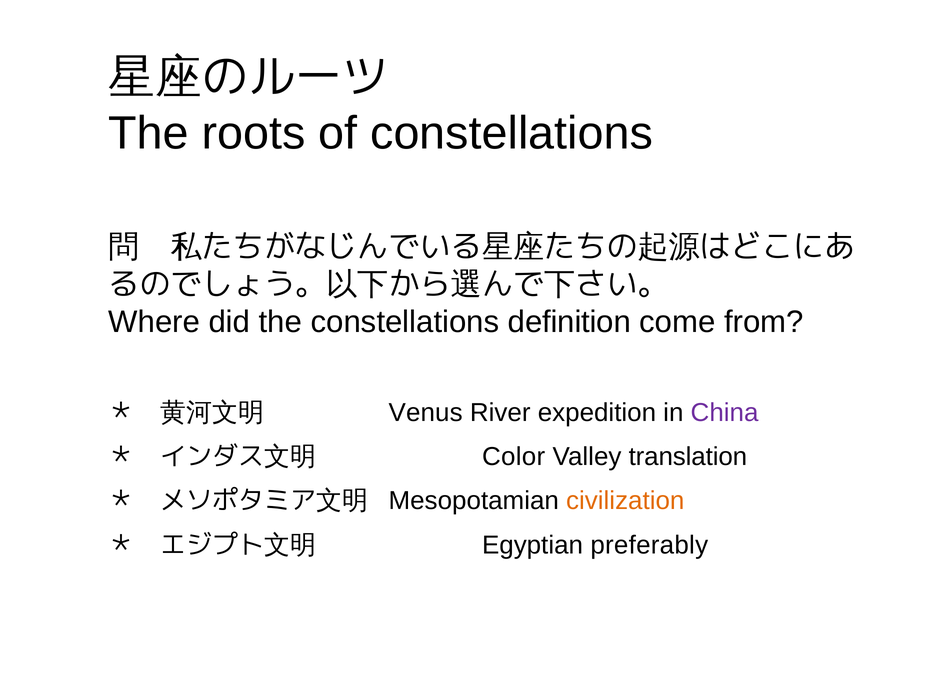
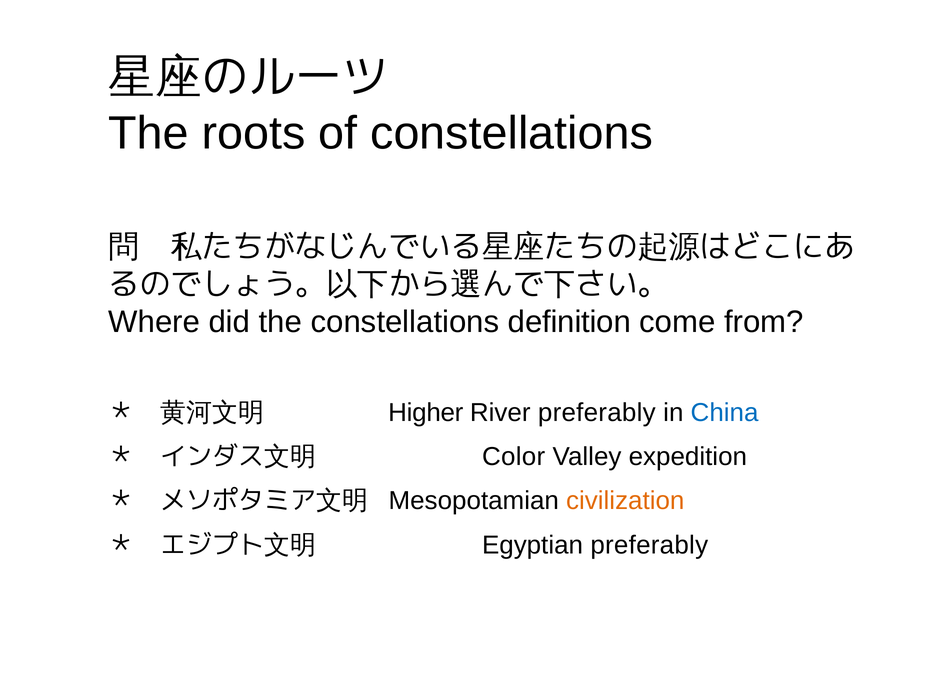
Venus: Venus -> Higher
River expedition: expedition -> preferably
China colour: purple -> blue
translation: translation -> expedition
